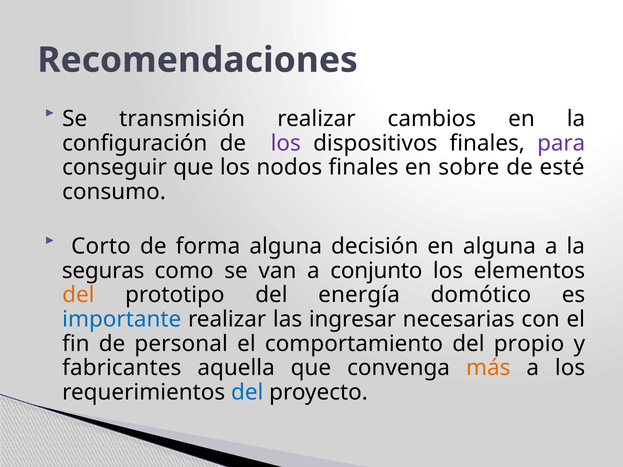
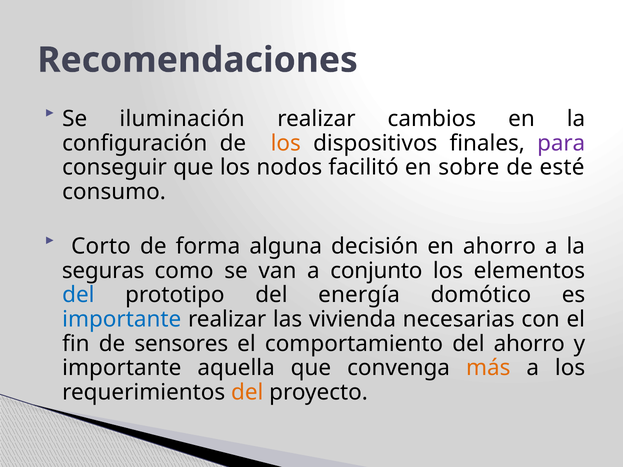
transmisión: transmisión -> iluminación
los at (286, 143) colour: purple -> orange
nodos finales: finales -> facilitó
en alguna: alguna -> ahorro
del at (78, 295) colour: orange -> blue
ingresar: ingresar -> vivienda
personal: personal -> sensores
del propio: propio -> ahorro
fabricantes at (122, 368): fabricantes -> importante
del at (247, 392) colour: blue -> orange
